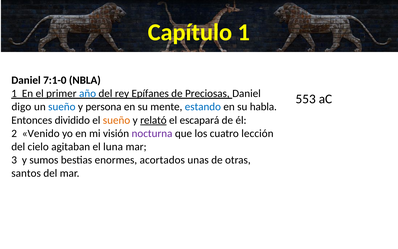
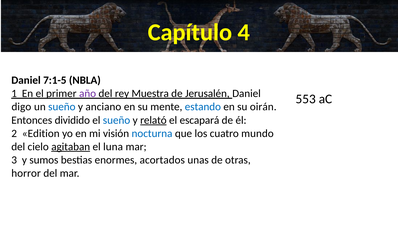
Capítulo 1: 1 -> 4
7:1-0: 7:1-0 -> 7:1-5
año colour: blue -> purple
Epífanes: Epífanes -> Muestra
Preciosas: Preciosas -> Jerusalén
persona: persona -> anciano
habla: habla -> oirán
sueño at (117, 120) colour: orange -> blue
Venido: Venido -> Edition
nocturna colour: purple -> blue
lección: lección -> mundo
agitaban underline: none -> present
santos: santos -> horror
